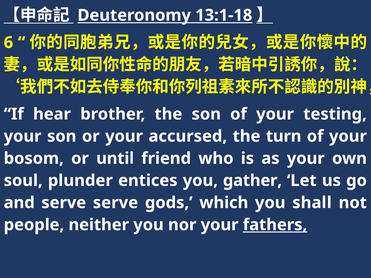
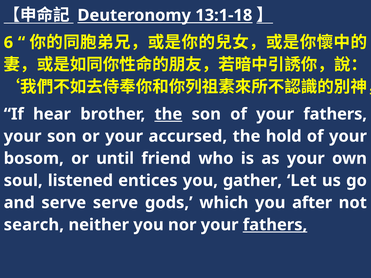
the at (168, 114) underline: none -> present
of your testing: testing -> fathers
turn: turn -> hold
plunder: plunder -> listened
shall: shall -> after
people: people -> search
